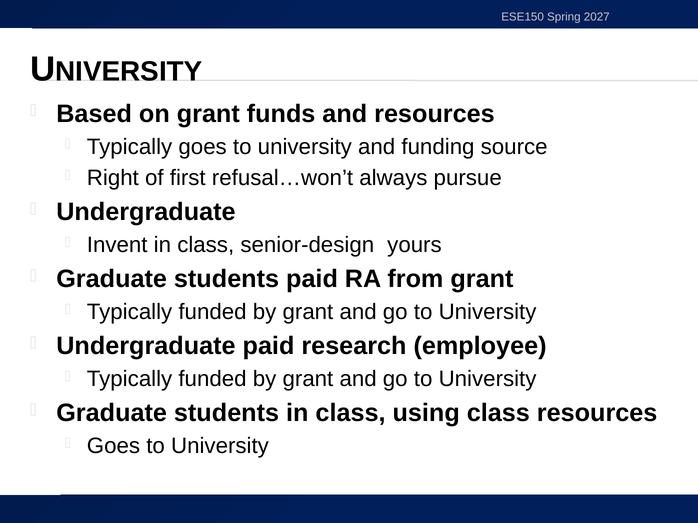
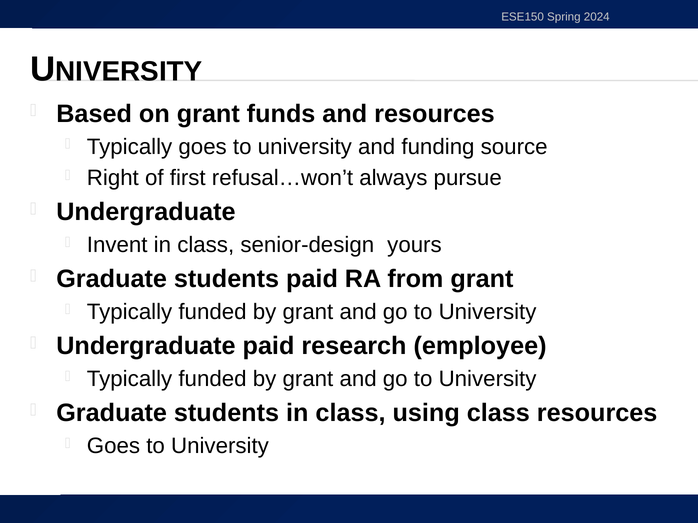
2027: 2027 -> 2024
